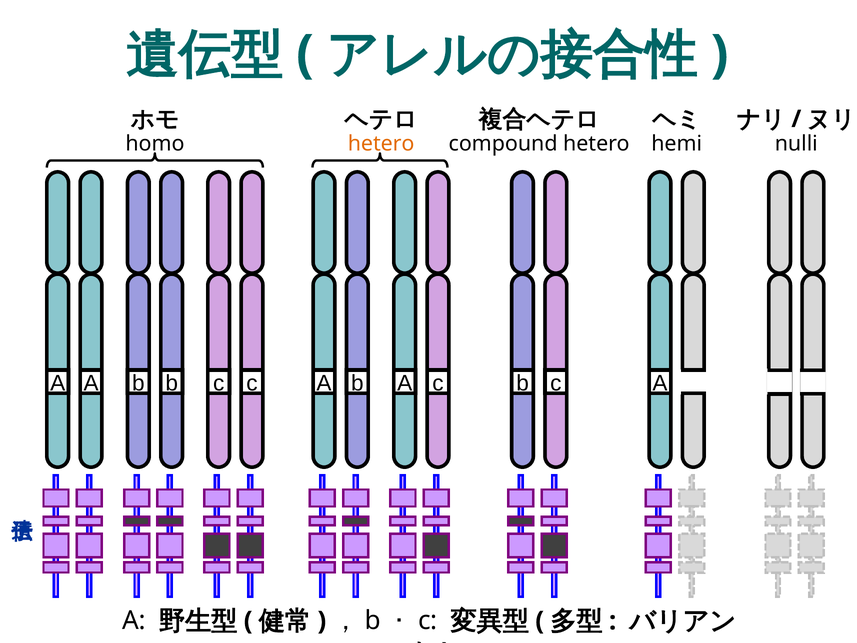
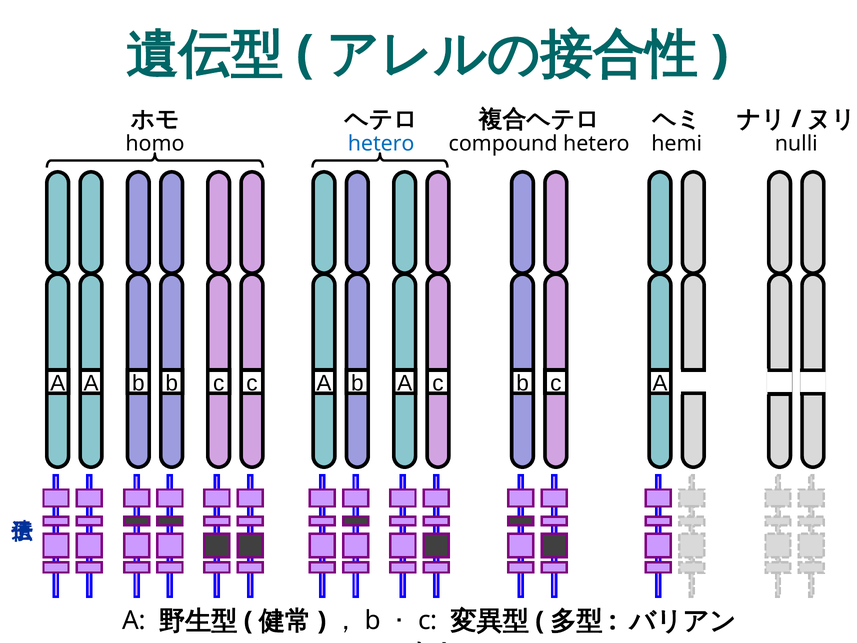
hetero at (381, 143) colour: orange -> blue
